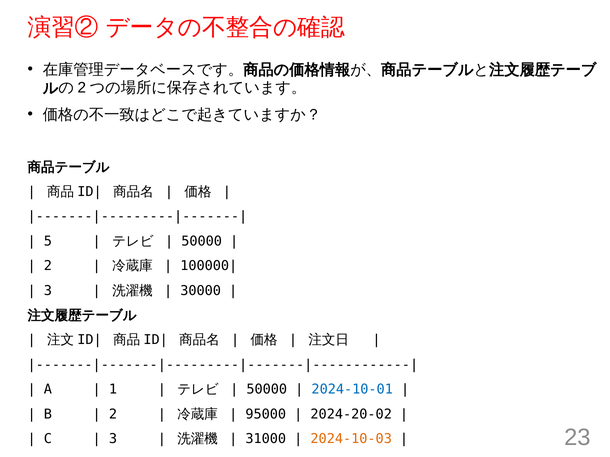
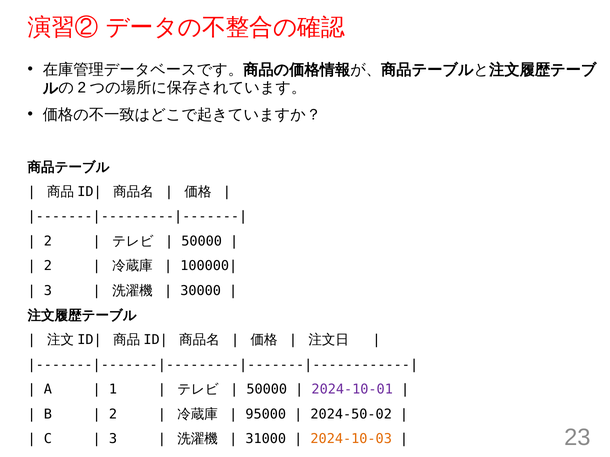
5 at (48, 241): 5 -> 2
2024-10-01 colour: blue -> purple
2024-20-02: 2024-20-02 -> 2024-50-02
